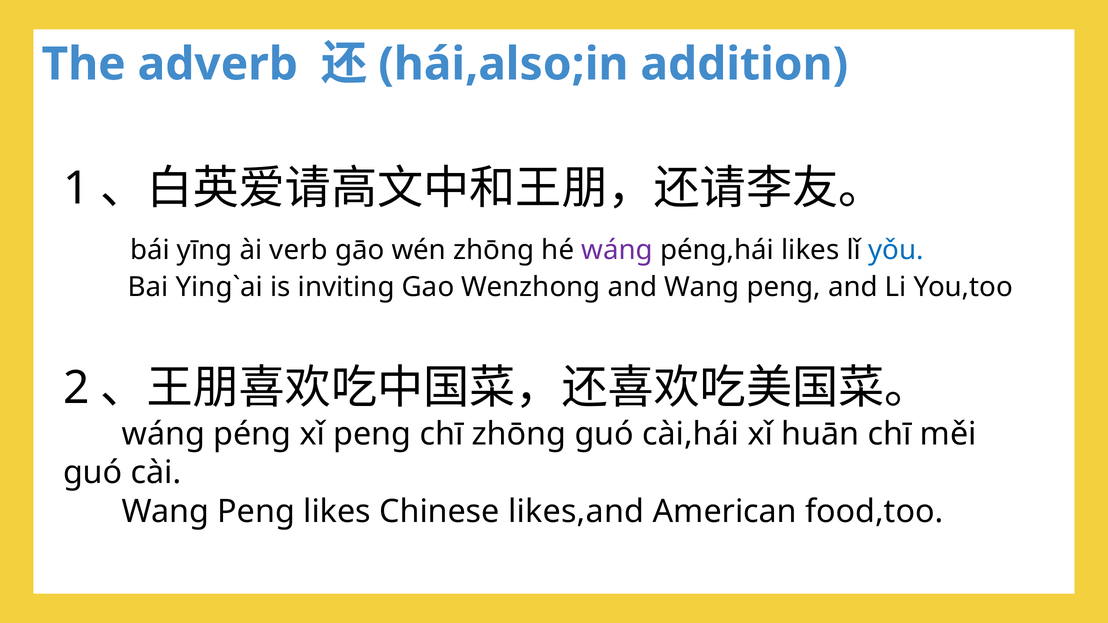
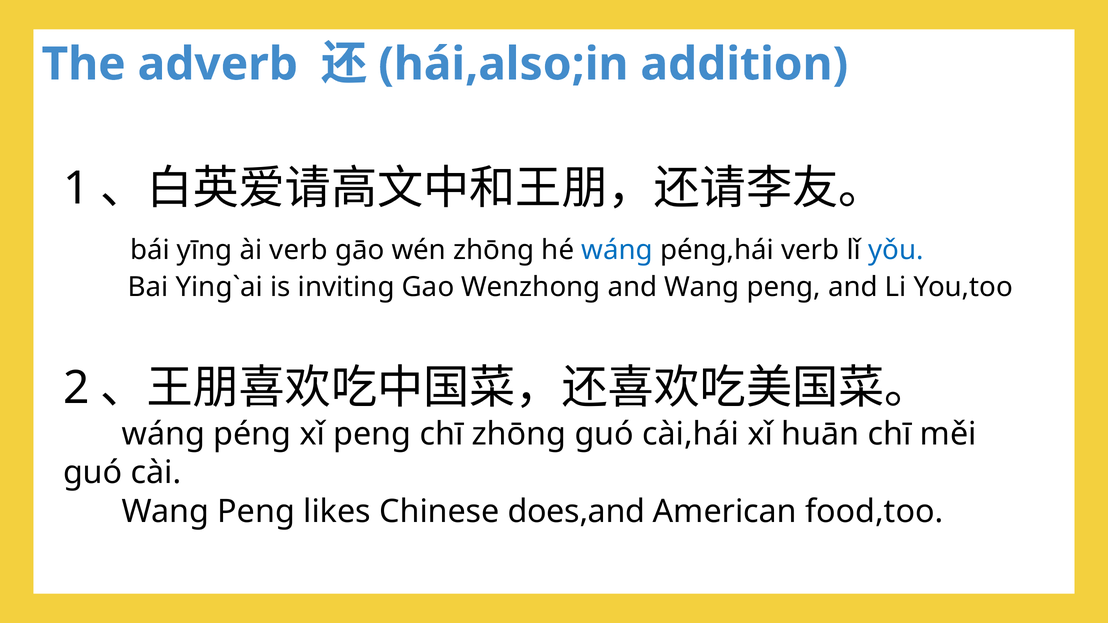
wáng at (617, 250) colour: purple -> blue
péng,hái likes: likes -> verb
likes,and: likes,and -> does,and
